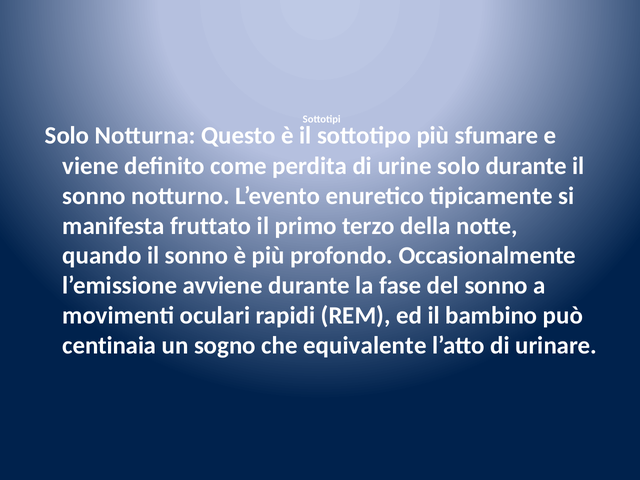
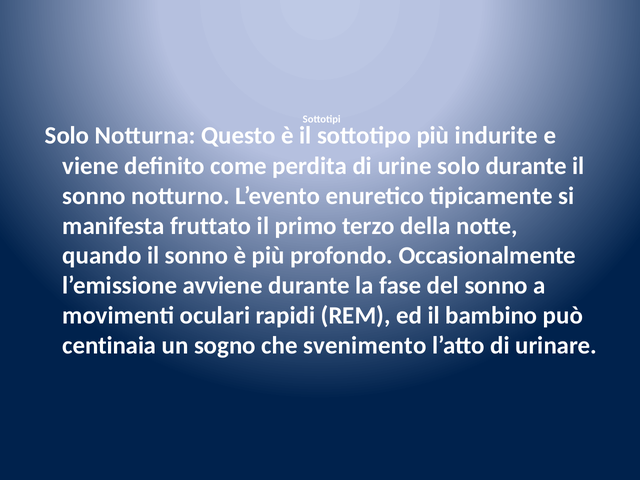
sfumare: sfumare -> indurite
equivalente: equivalente -> svenimento
